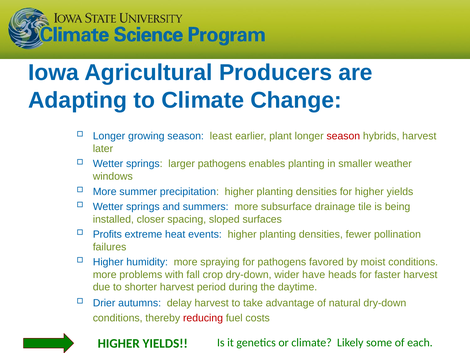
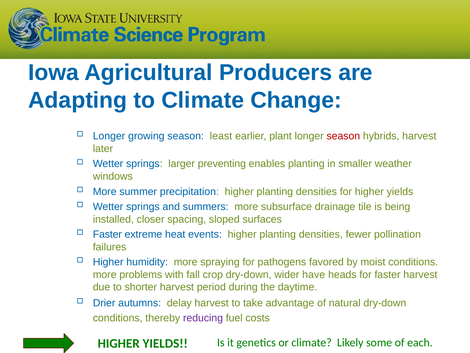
larger pathogens: pathogens -> preventing
Profits at (107, 234): Profits -> Faster
reducing colour: red -> purple
